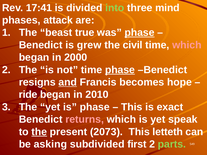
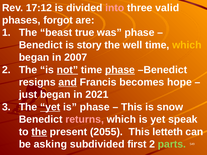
17:41: 17:41 -> 17:12
into colour: light green -> pink
mind: mind -> valid
attack: attack -> forgot
phase at (140, 33) underline: present -> none
grew: grew -> story
civil: civil -> well
which at (187, 45) colour: pink -> yellow
2000: 2000 -> 2007
not underline: none -> present
ride: ride -> just
2010: 2010 -> 2021
yet at (50, 107) underline: none -> present
exact: exact -> snow
2073: 2073 -> 2055
